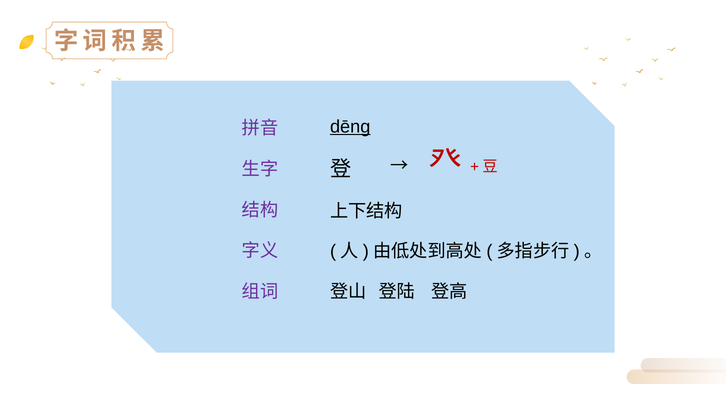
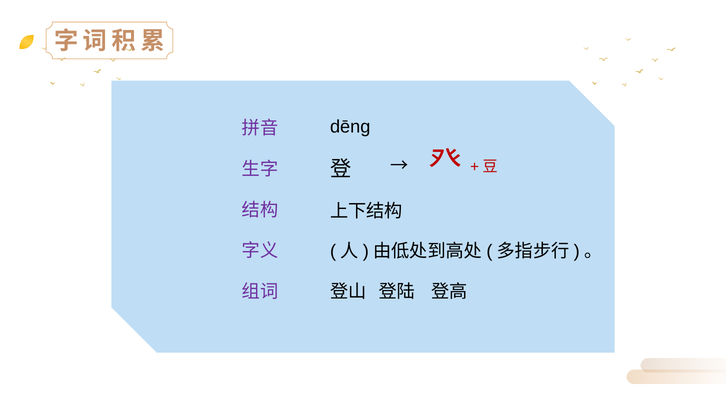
dēng underline: present -> none
